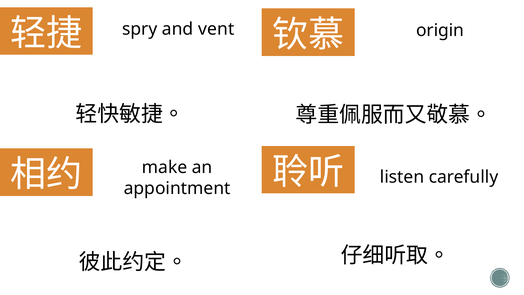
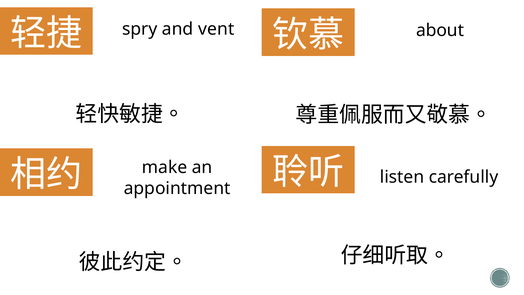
origin: origin -> about
